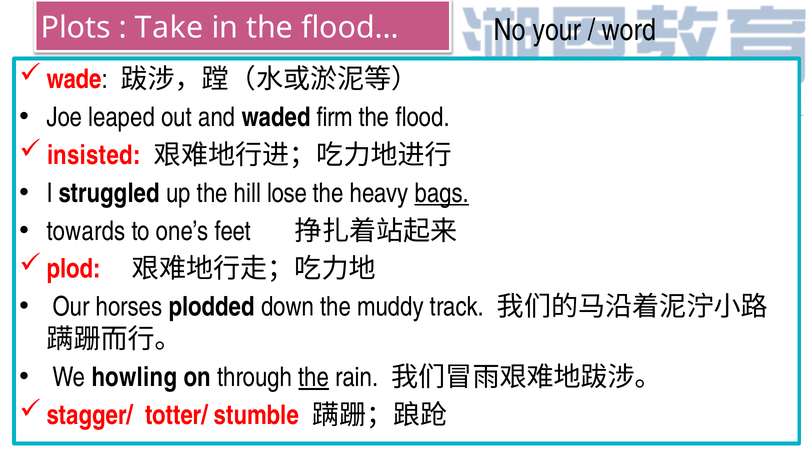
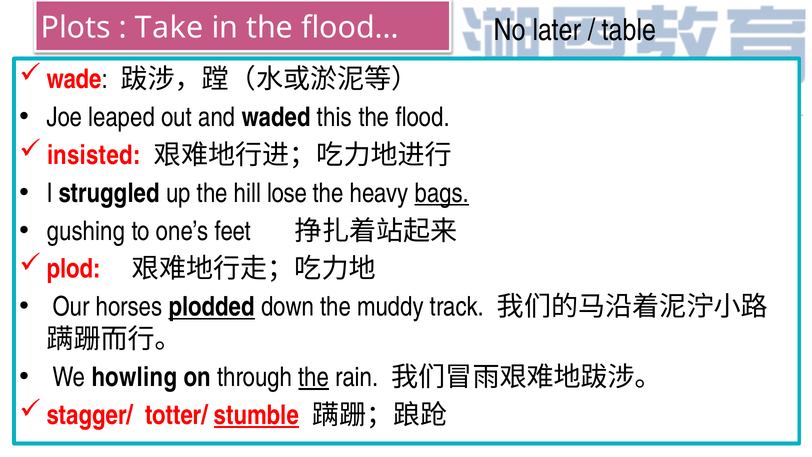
your: your -> later
word: word -> table
firm: firm -> this
towards: towards -> gushing
plodded underline: none -> present
stumble underline: none -> present
